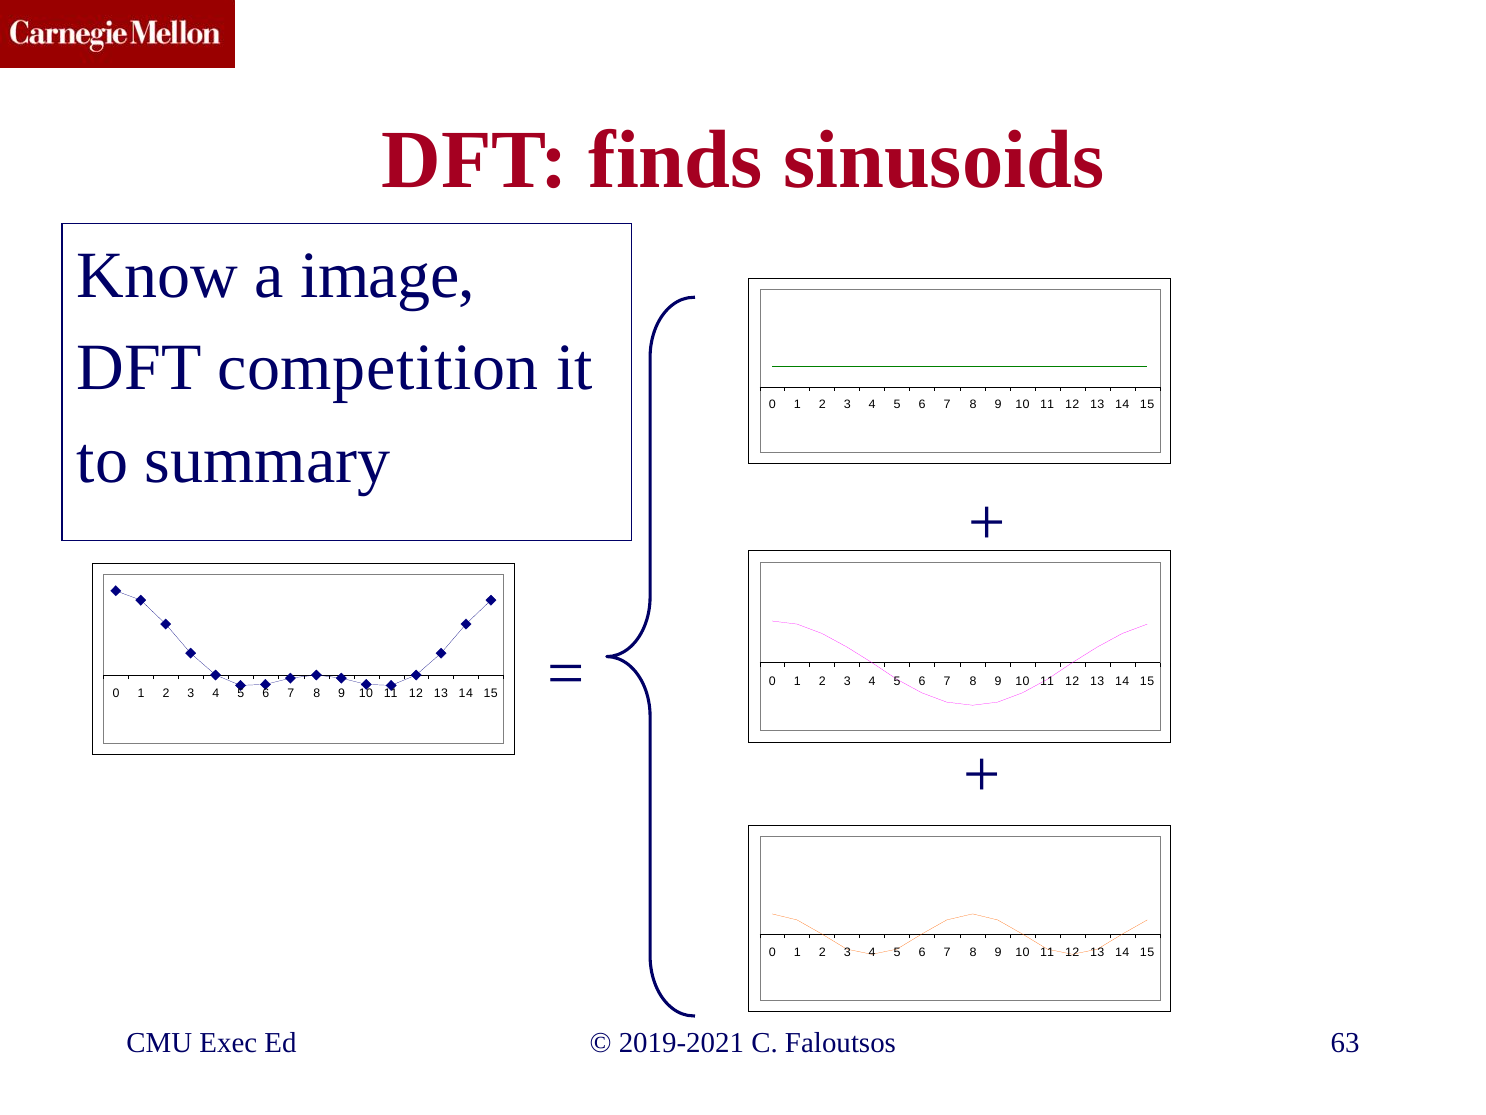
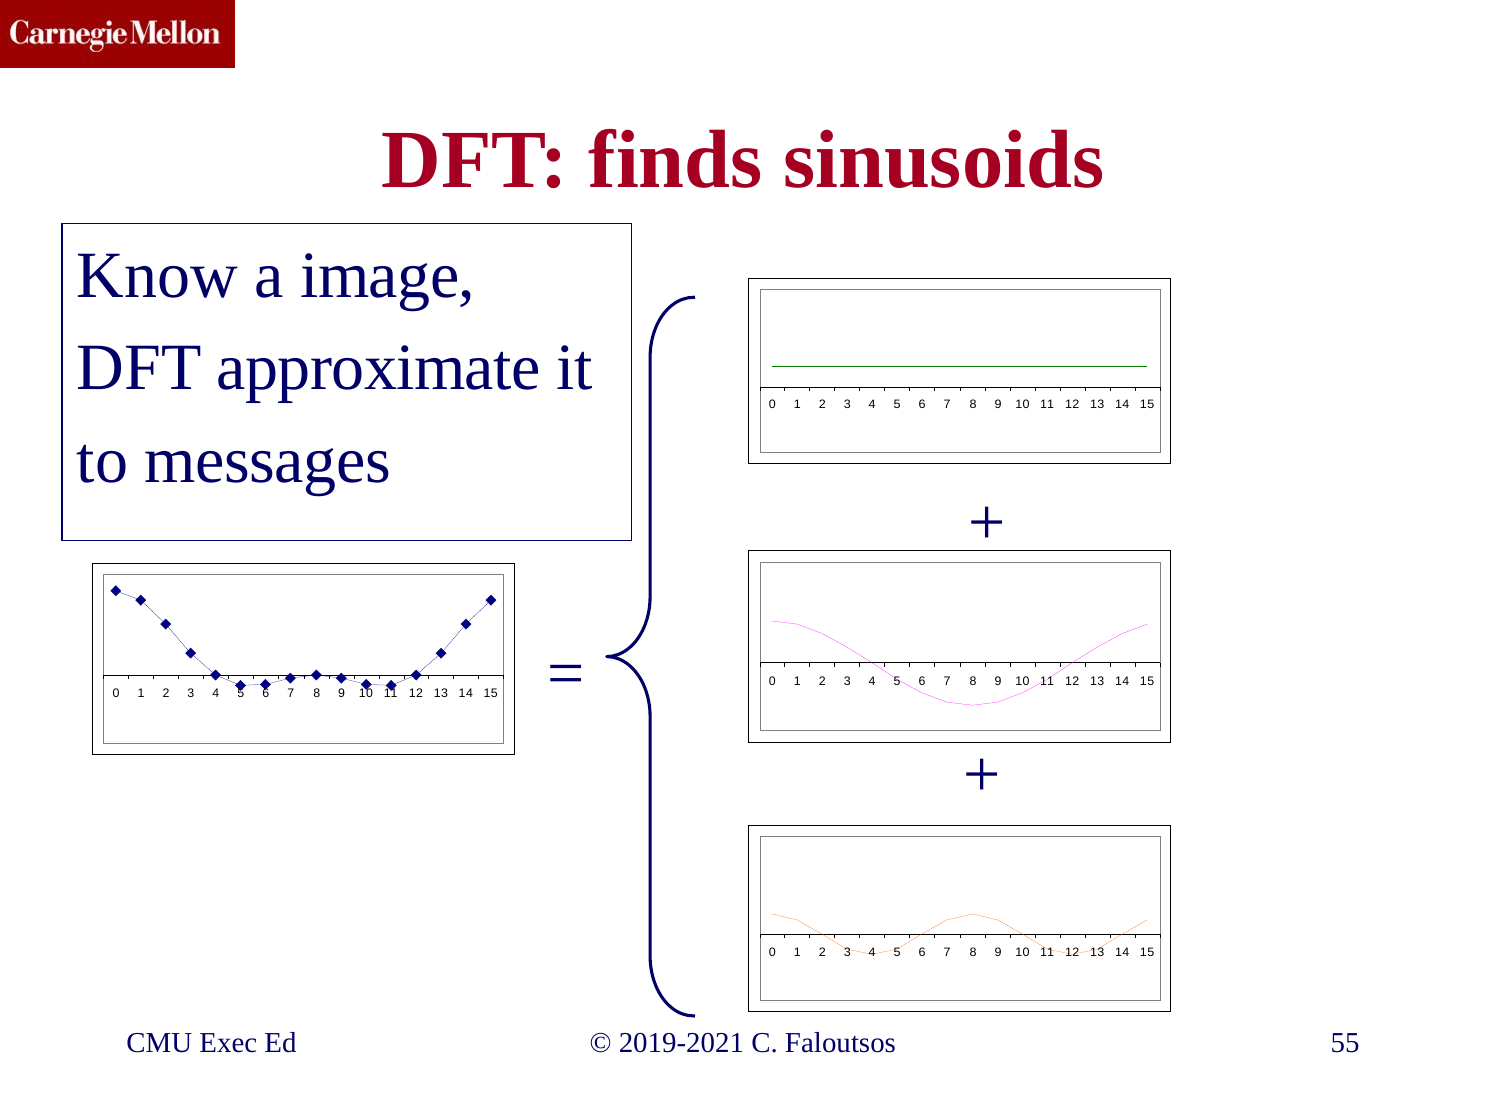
competition: competition -> approximate
summary: summary -> messages
63: 63 -> 55
